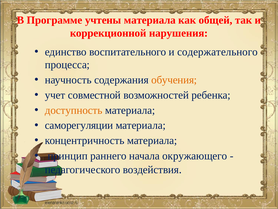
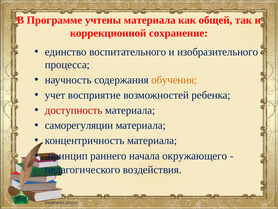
нарушения: нарушения -> сохранение
содержательного: содержательного -> изобразительного
совместной: совместной -> восприятие
доступность colour: orange -> red
